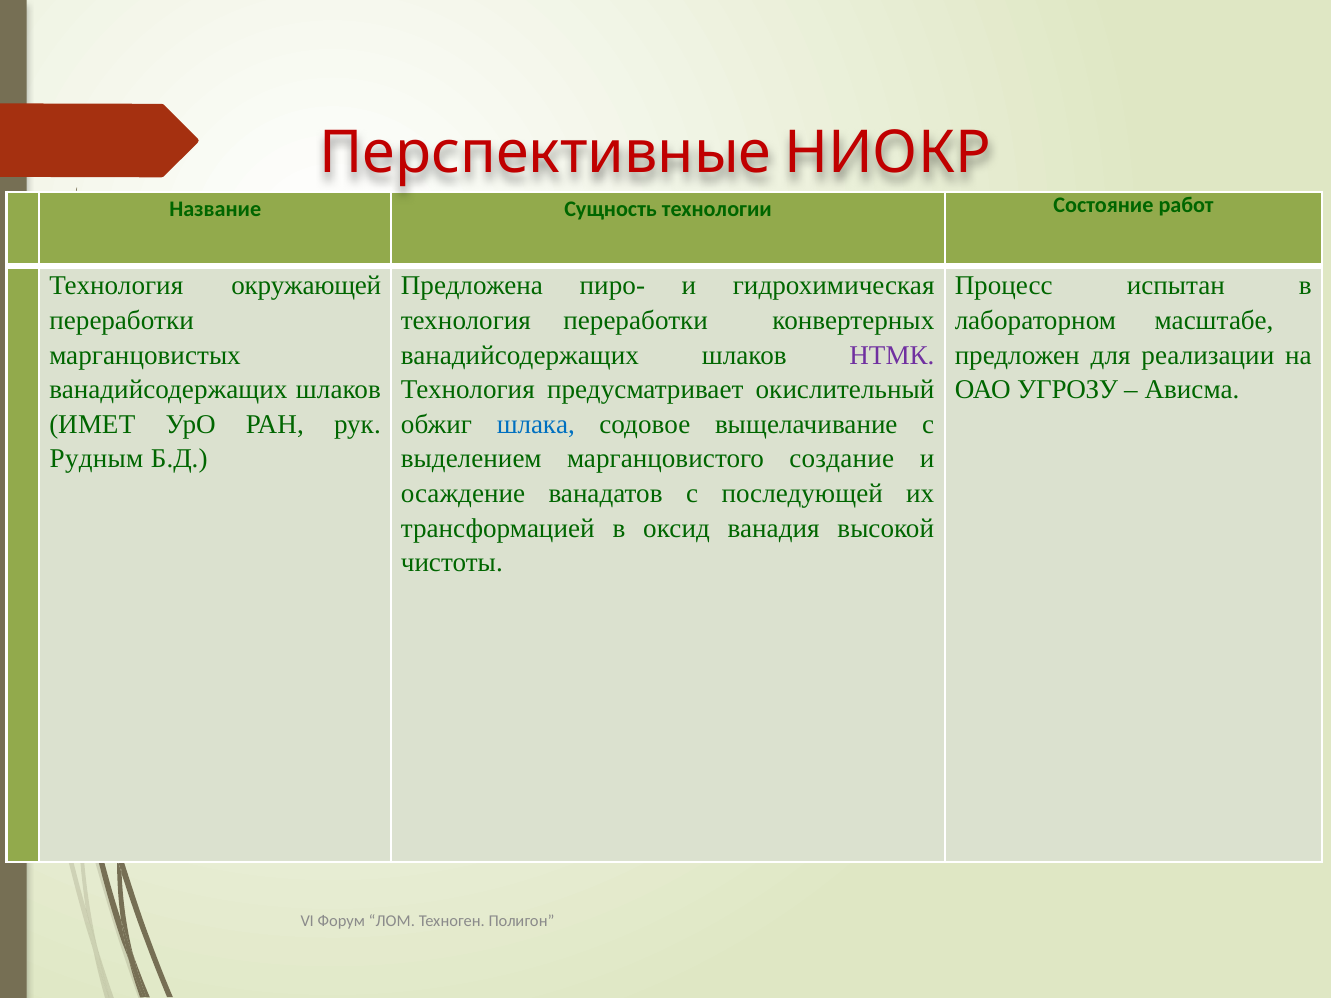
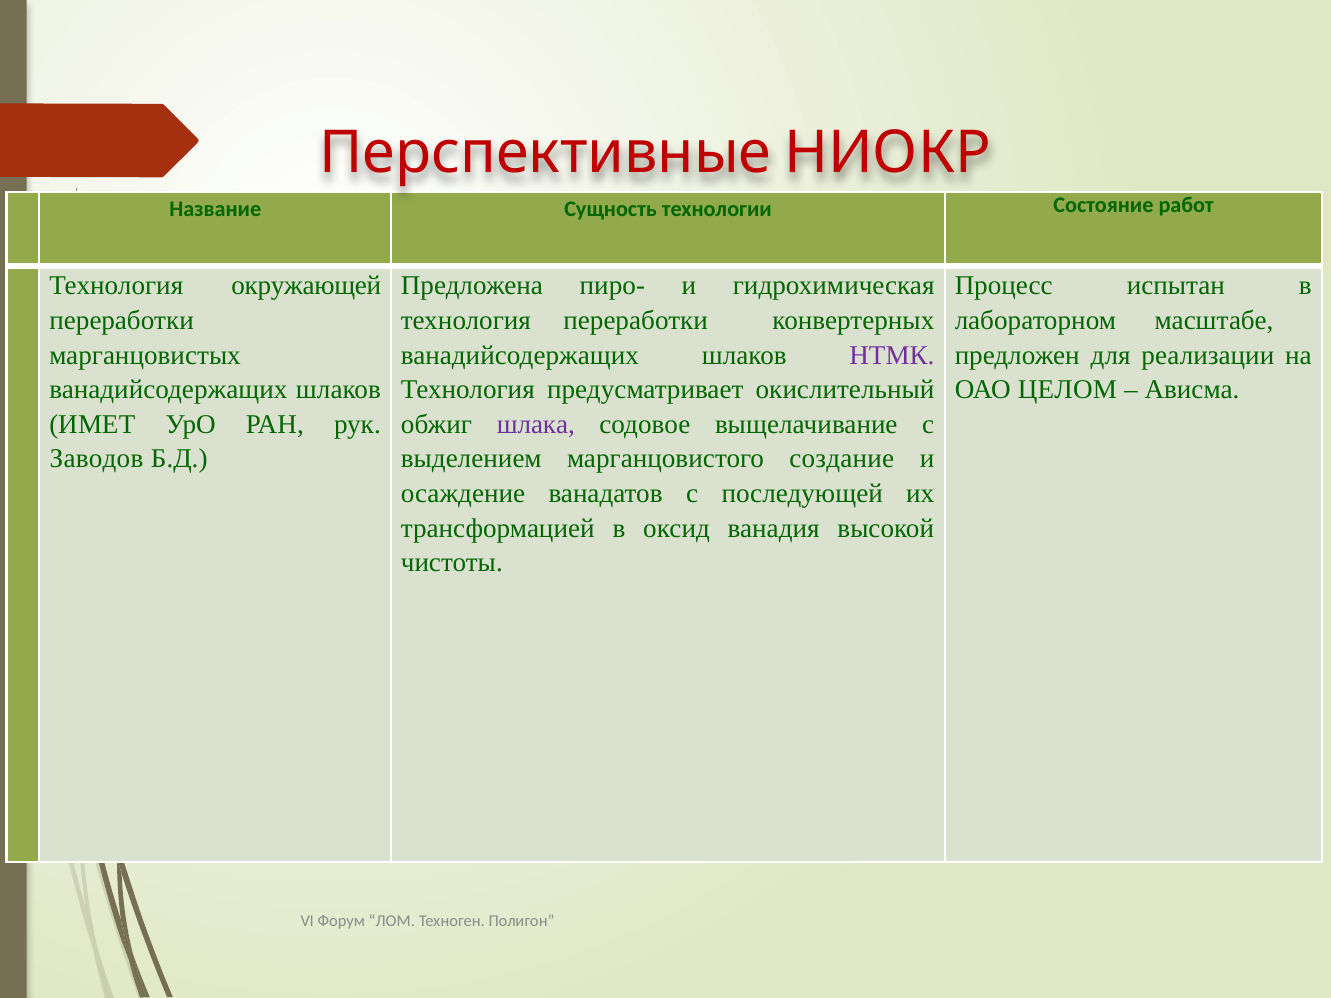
УГРОЗУ: УГРОЗУ -> ЦЕЛОМ
шлака colour: blue -> purple
Рудным: Рудным -> Заводов
